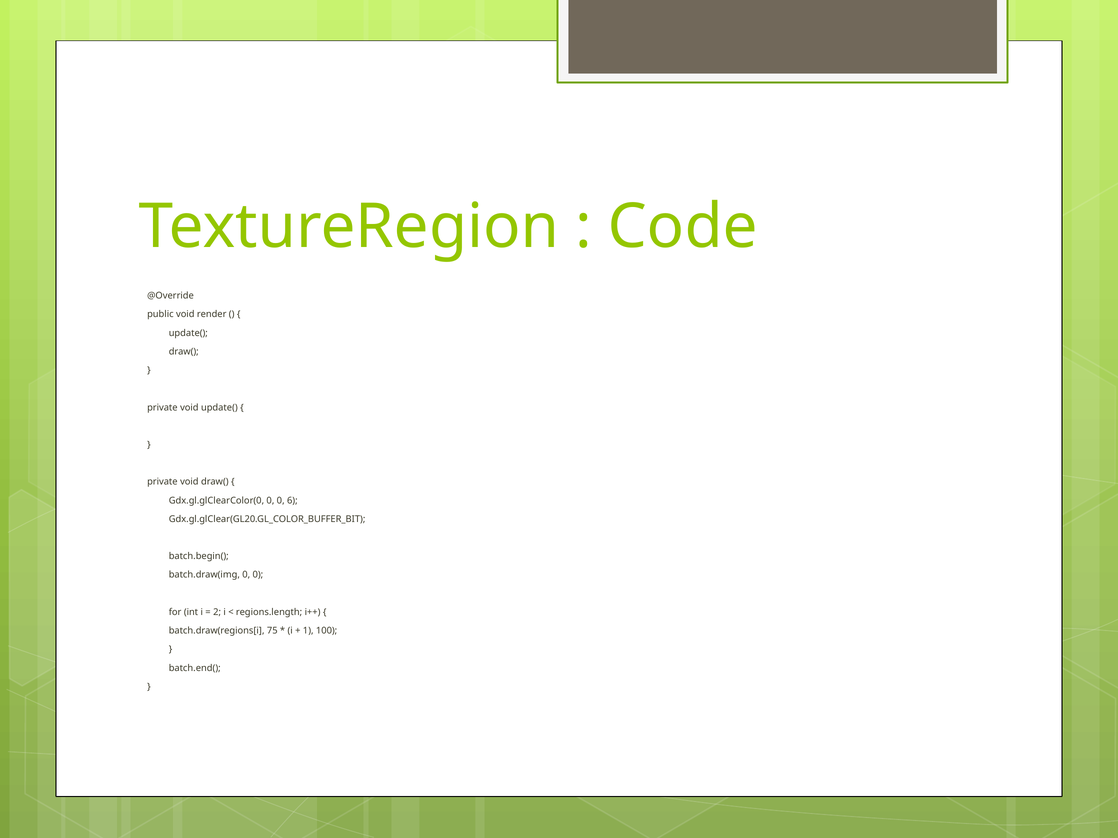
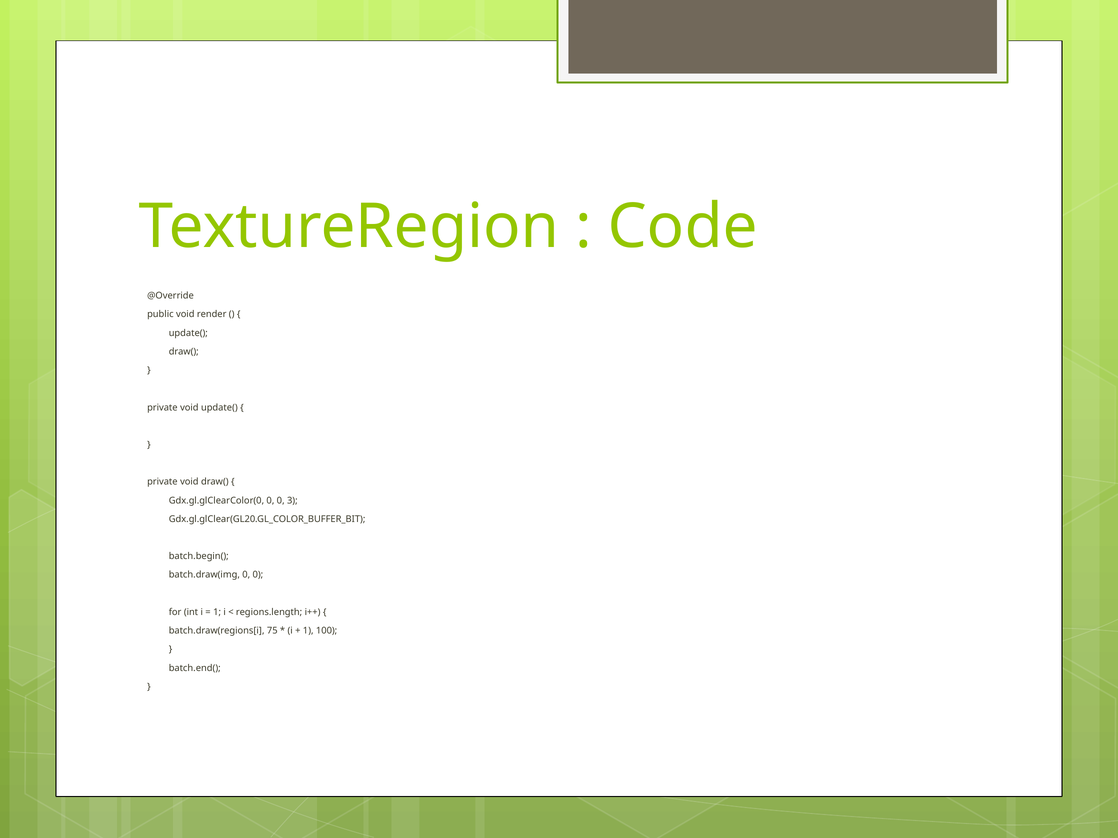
6: 6 -> 3
2 at (217, 612): 2 -> 1
